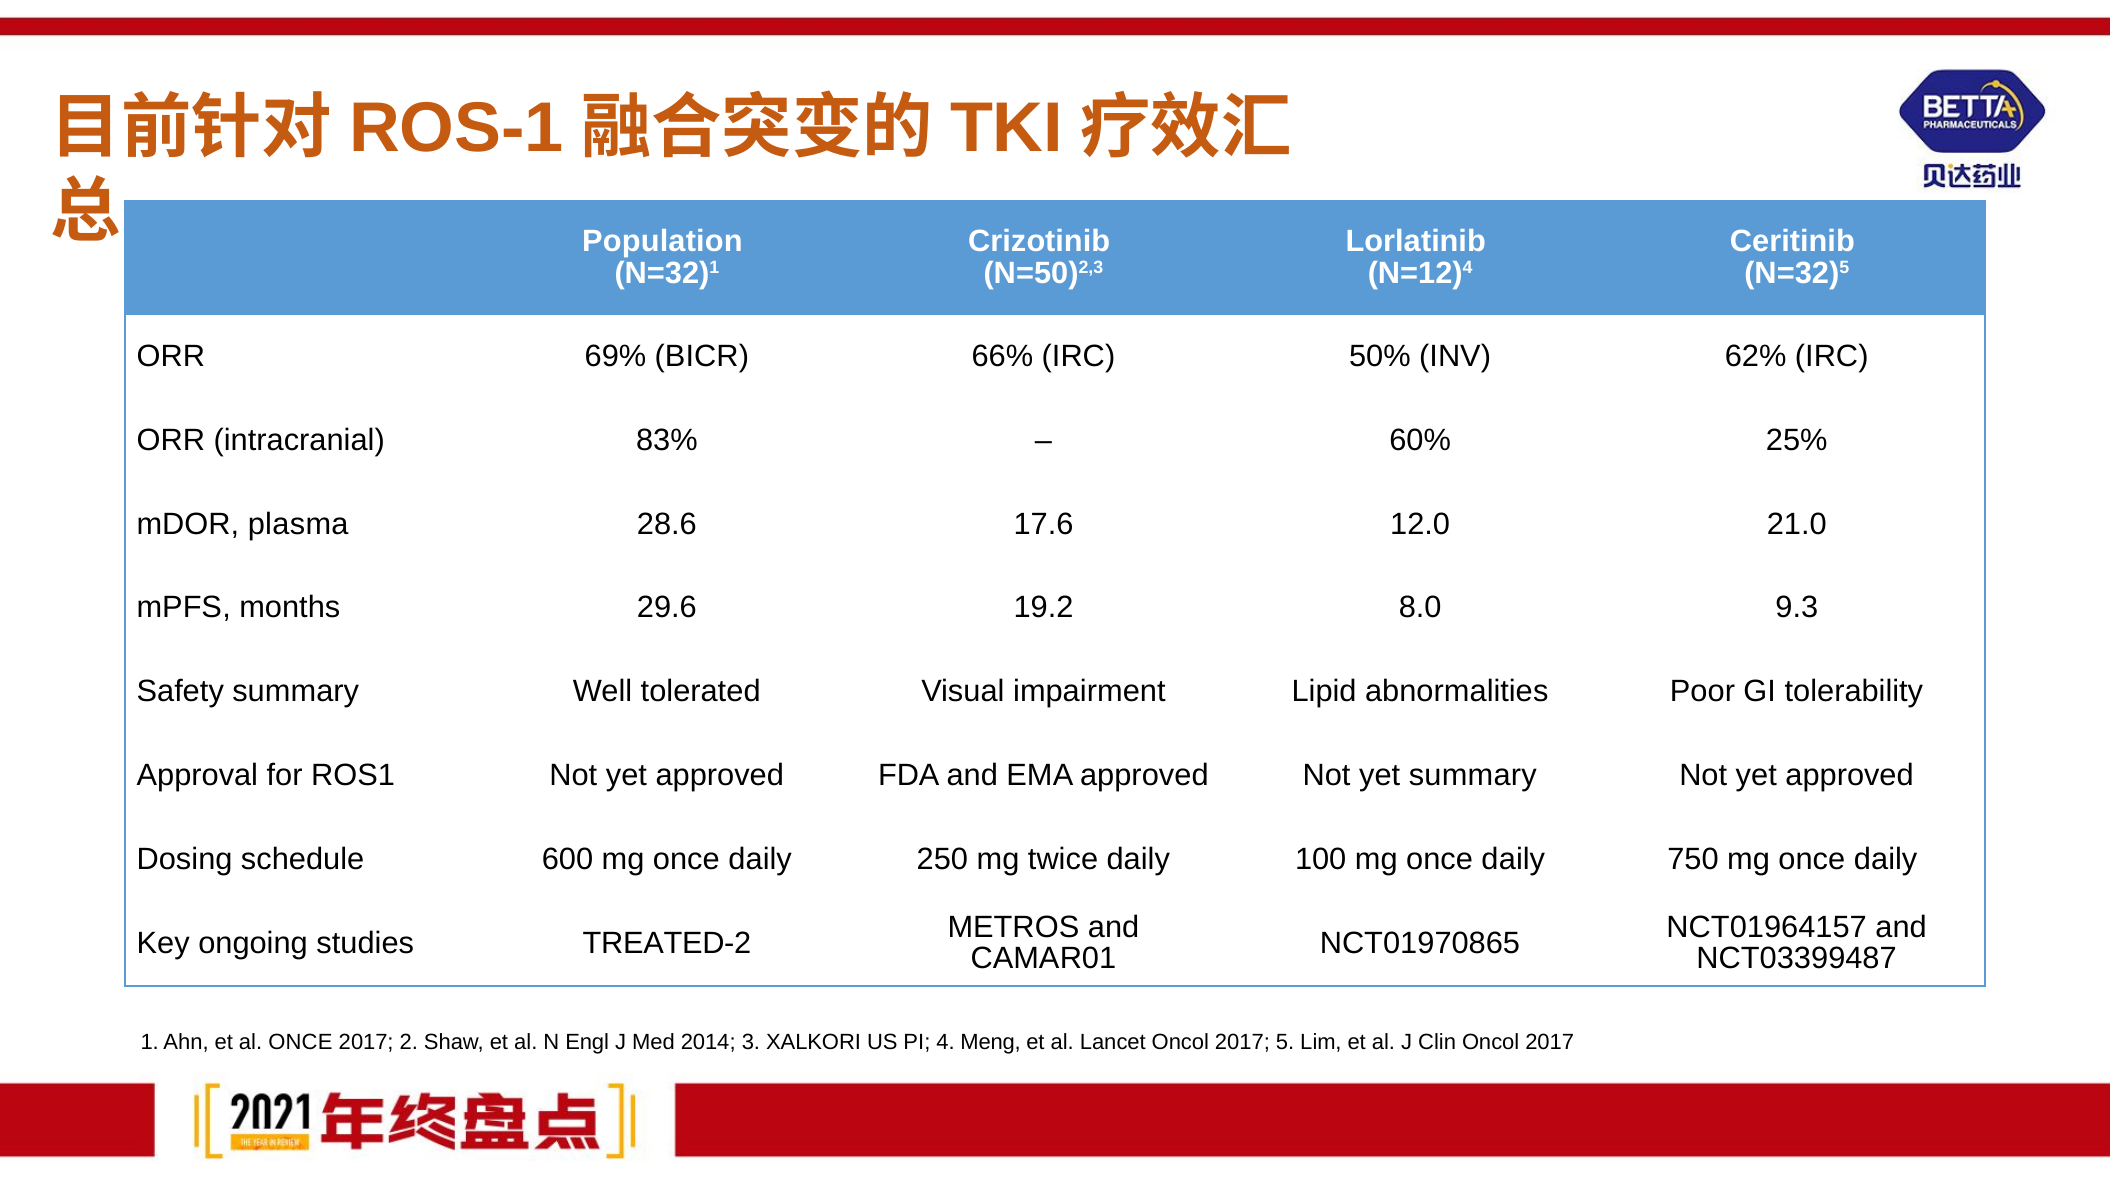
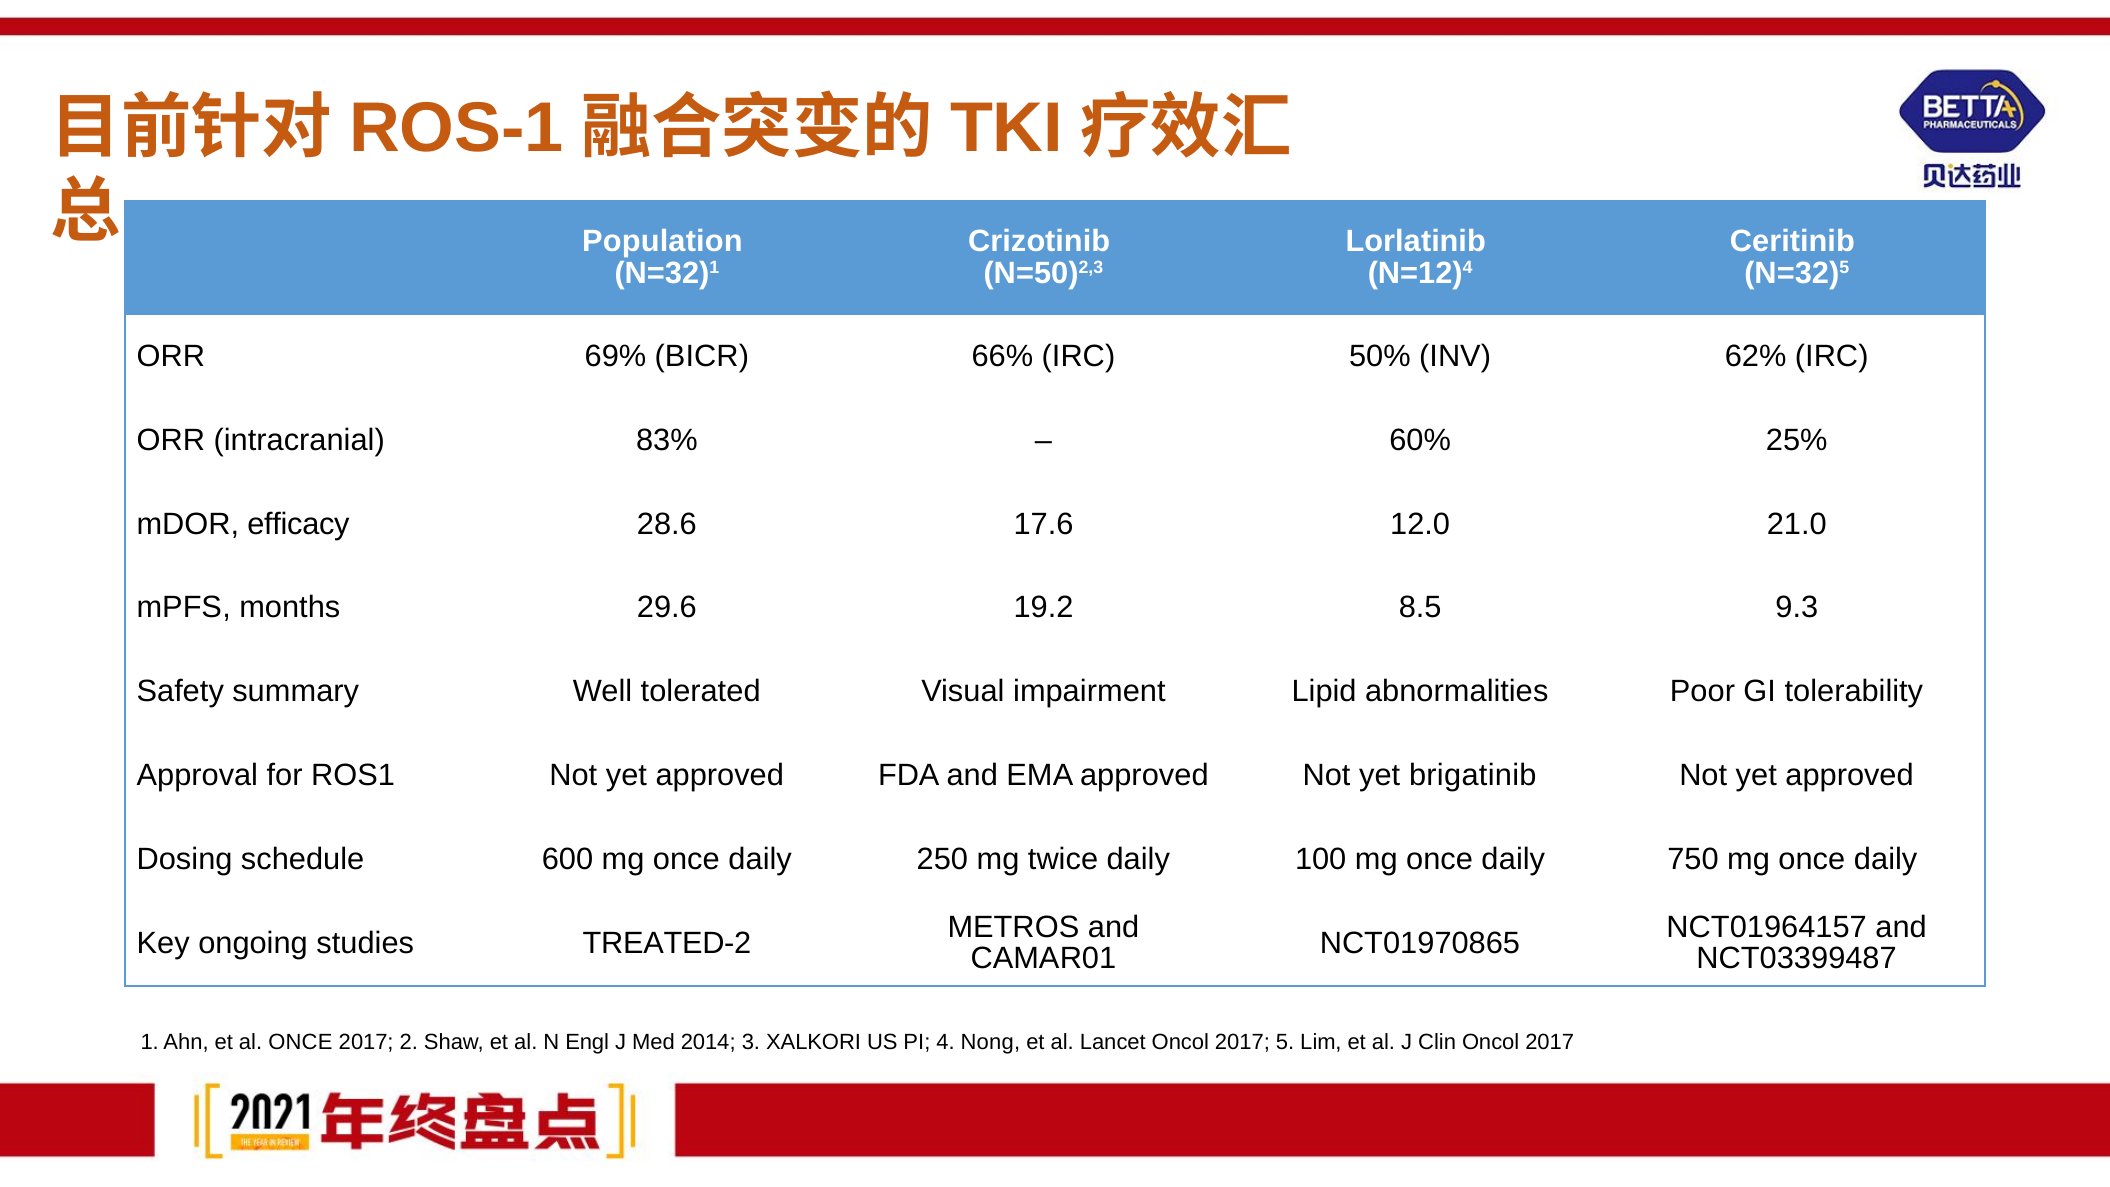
plasma: plasma -> efficacy
8.0: 8.0 -> 8.5
yet summary: summary -> brigatinib
Meng: Meng -> Nong
